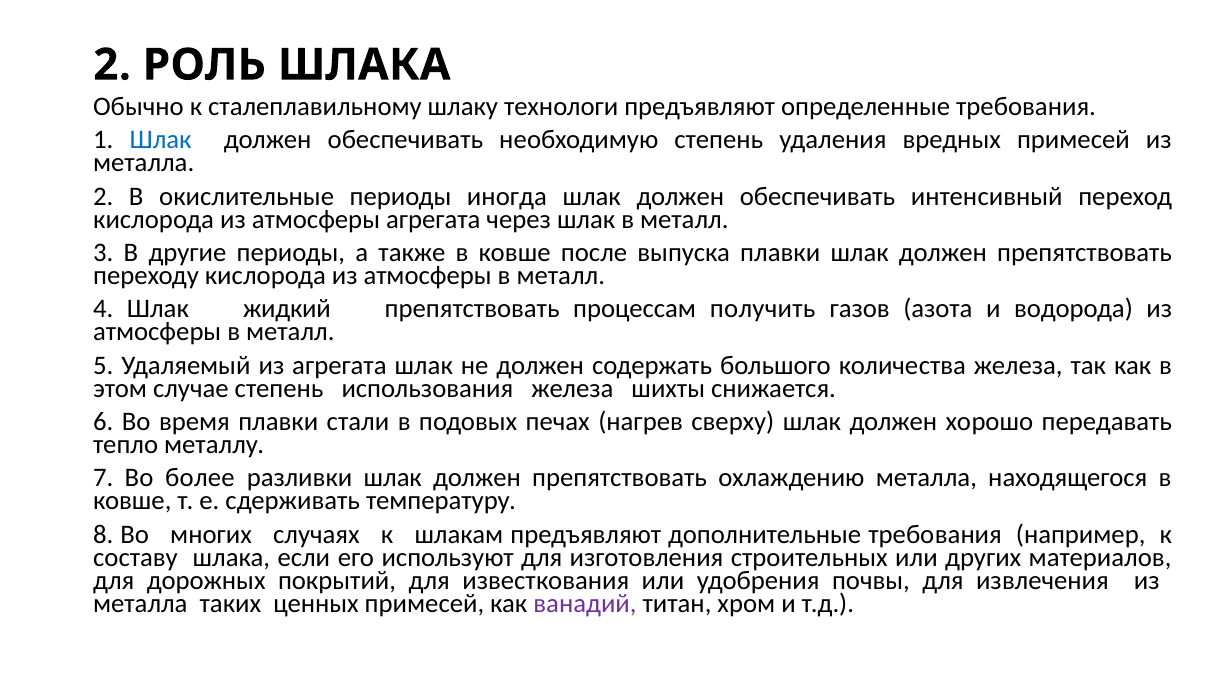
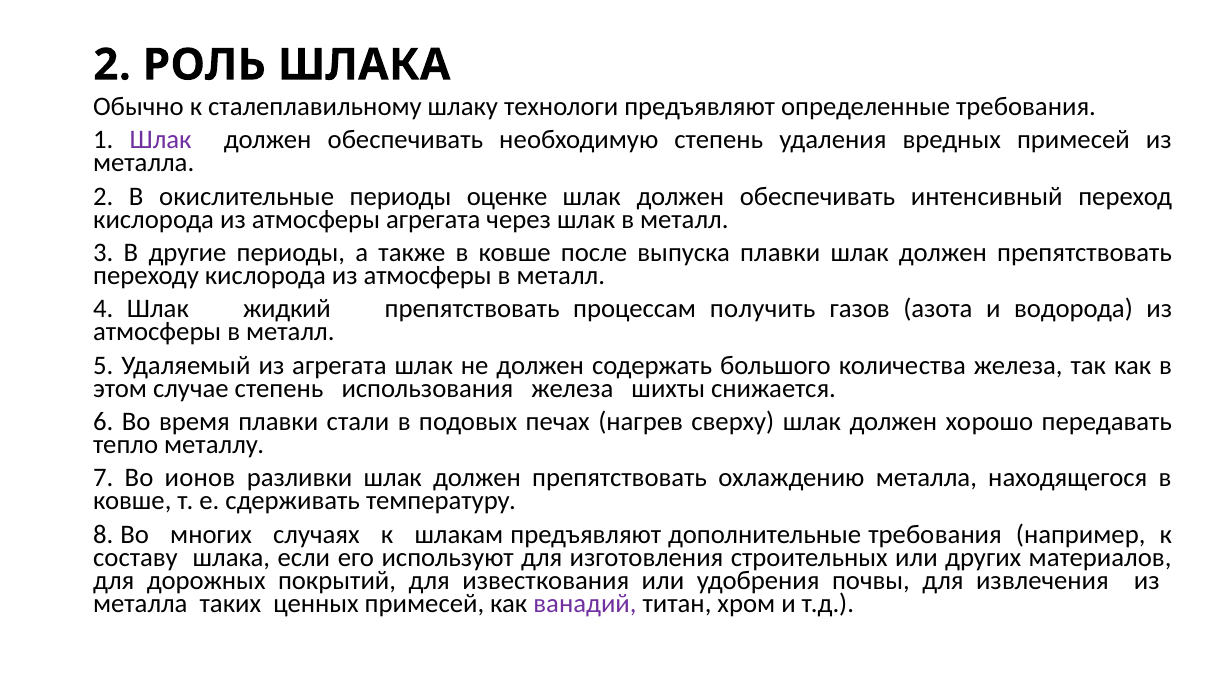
Шлак at (161, 140) colour: blue -> purple
иногда: иногда -> оценке
более: более -> ионов
